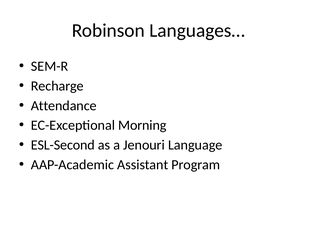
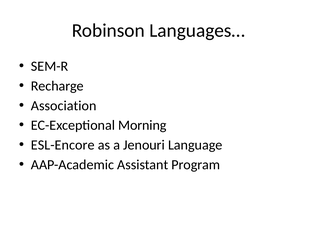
Attendance: Attendance -> Association
ESL-Second: ESL-Second -> ESL-Encore
